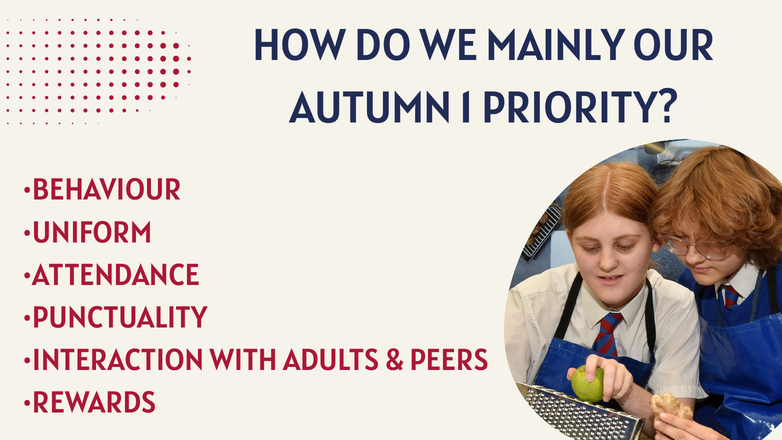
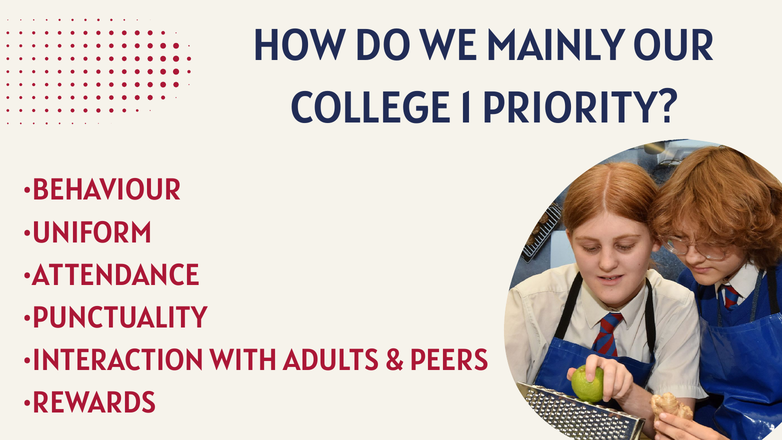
AUTUMN: AUTUMN -> COLLEGE
